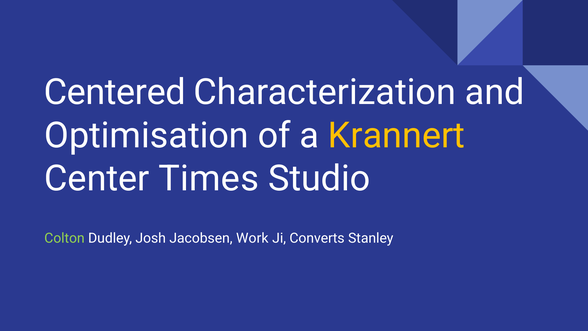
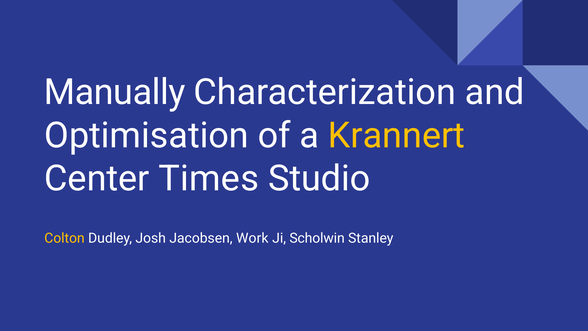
Centered: Centered -> Manually
Colton colour: light green -> yellow
Converts: Converts -> Scholwin
